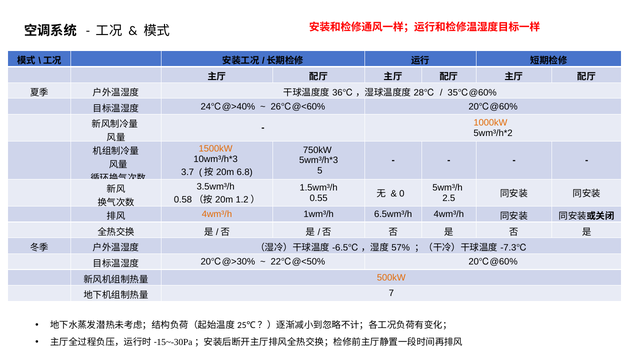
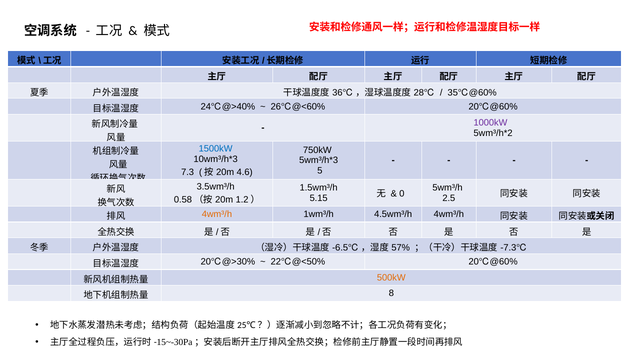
1000kW colour: orange -> purple
1500kW colour: orange -> blue
3.7: 3.7 -> 7.3
6.8: 6.8 -> 4.6
0.55: 0.55 -> 5.15
6.5wm³/h: 6.5wm³/h -> 4.5wm³/h
7: 7 -> 8
